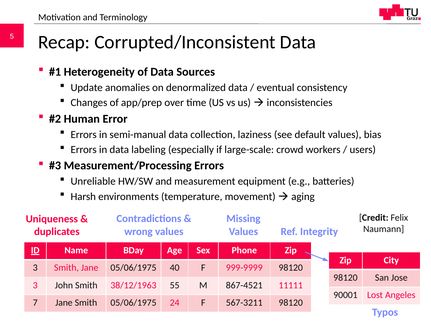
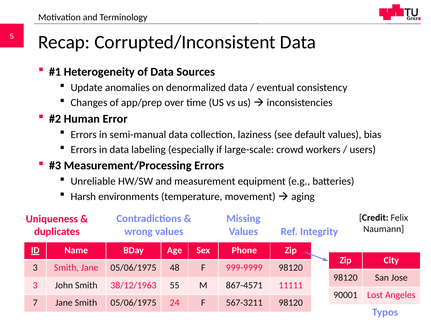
40: 40 -> 48
867-4521: 867-4521 -> 867-4571
